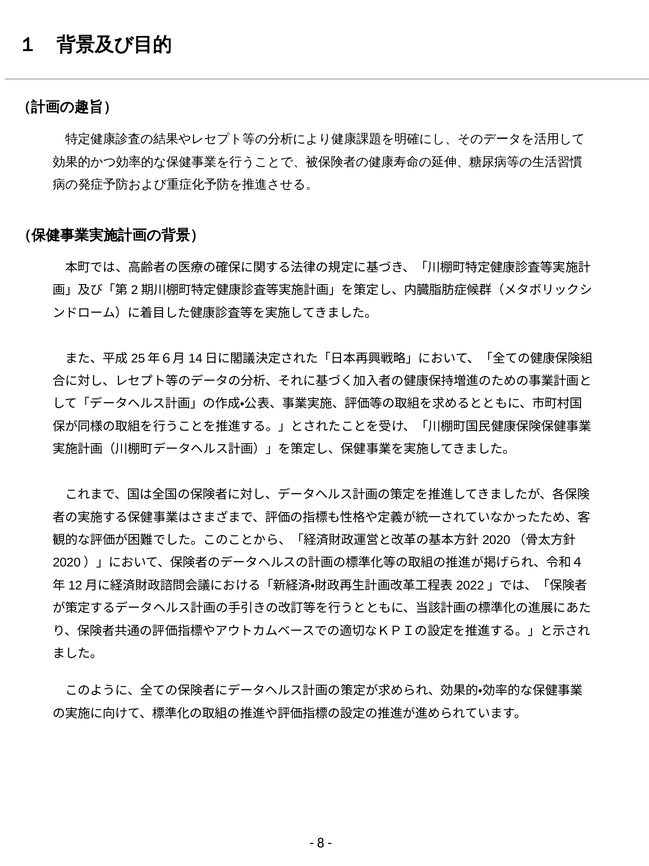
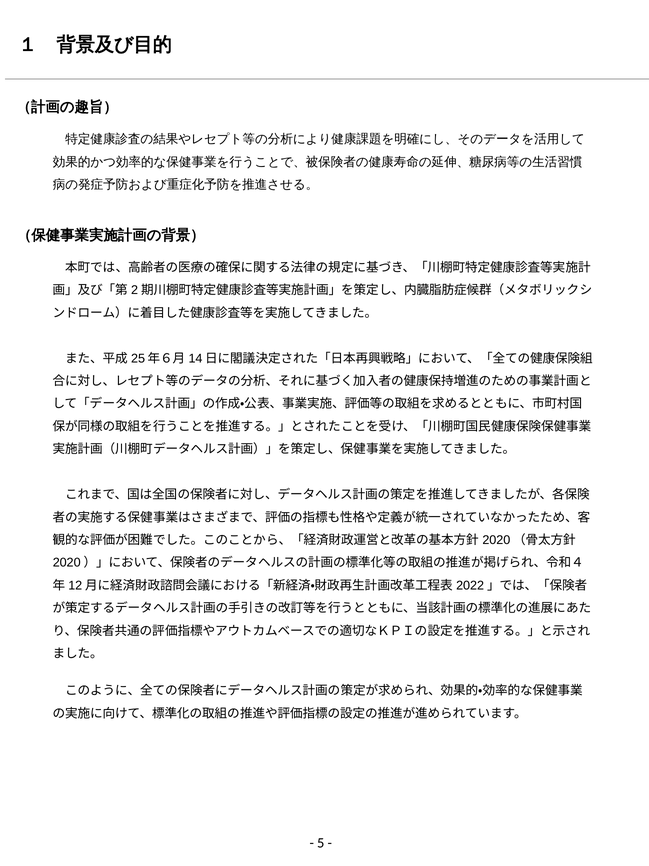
8: 8 -> 5
